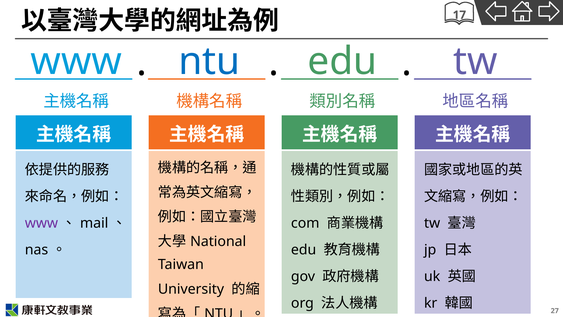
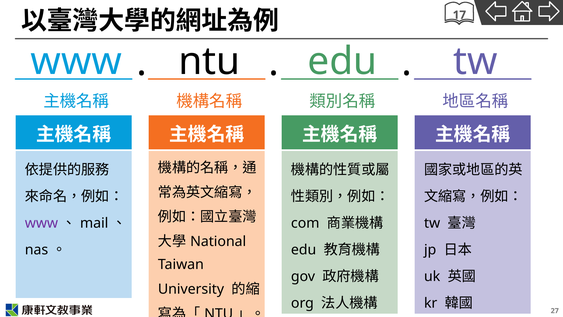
ntu at (209, 61) colour: blue -> black
